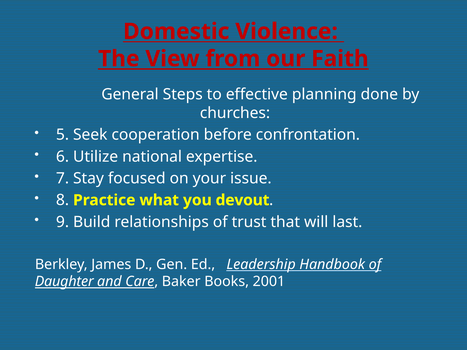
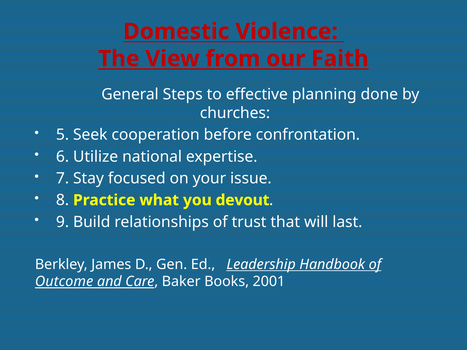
Daughter: Daughter -> Outcome
